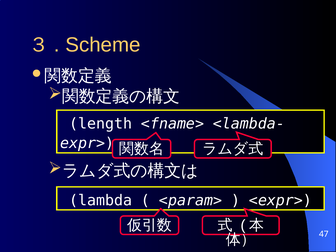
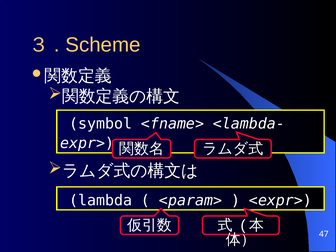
length: length -> symbol
